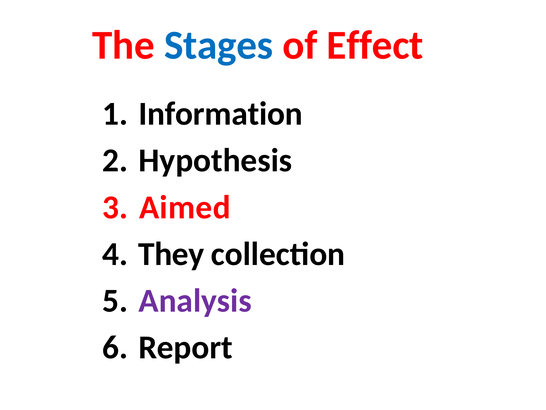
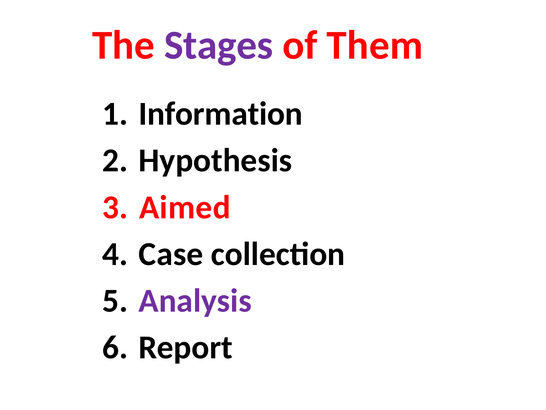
Stages colour: blue -> purple
Effect: Effect -> Them
They: They -> Case
